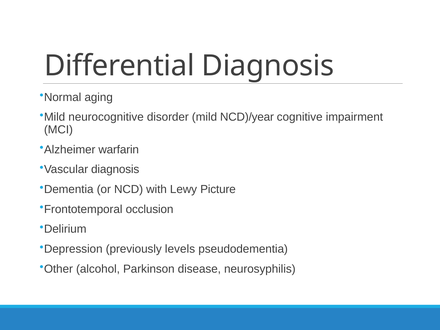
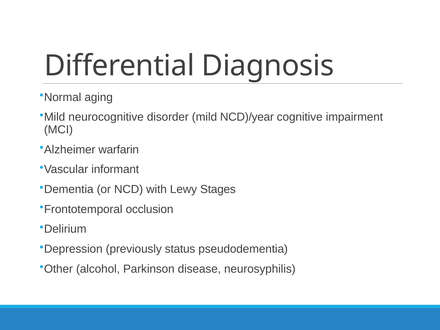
Vascular diagnosis: diagnosis -> informant
Picture: Picture -> Stages
levels: levels -> status
